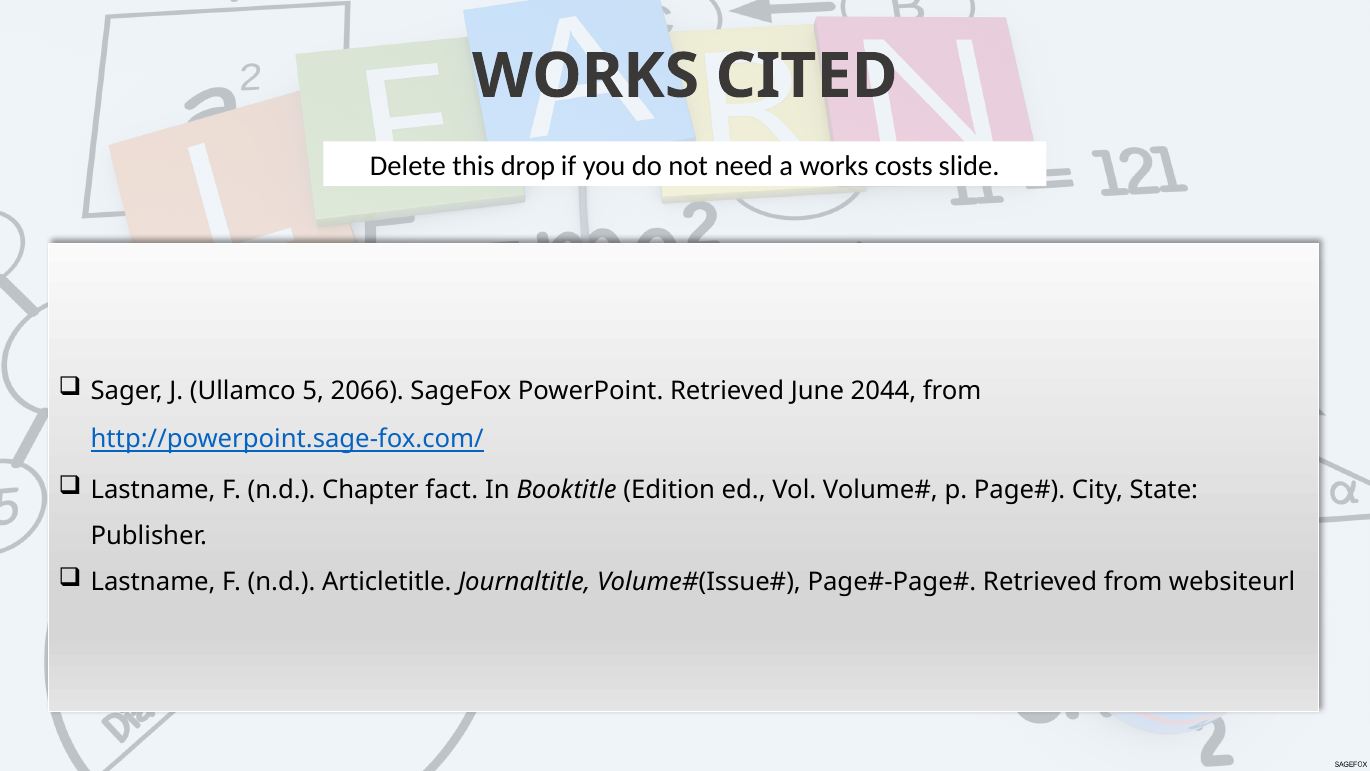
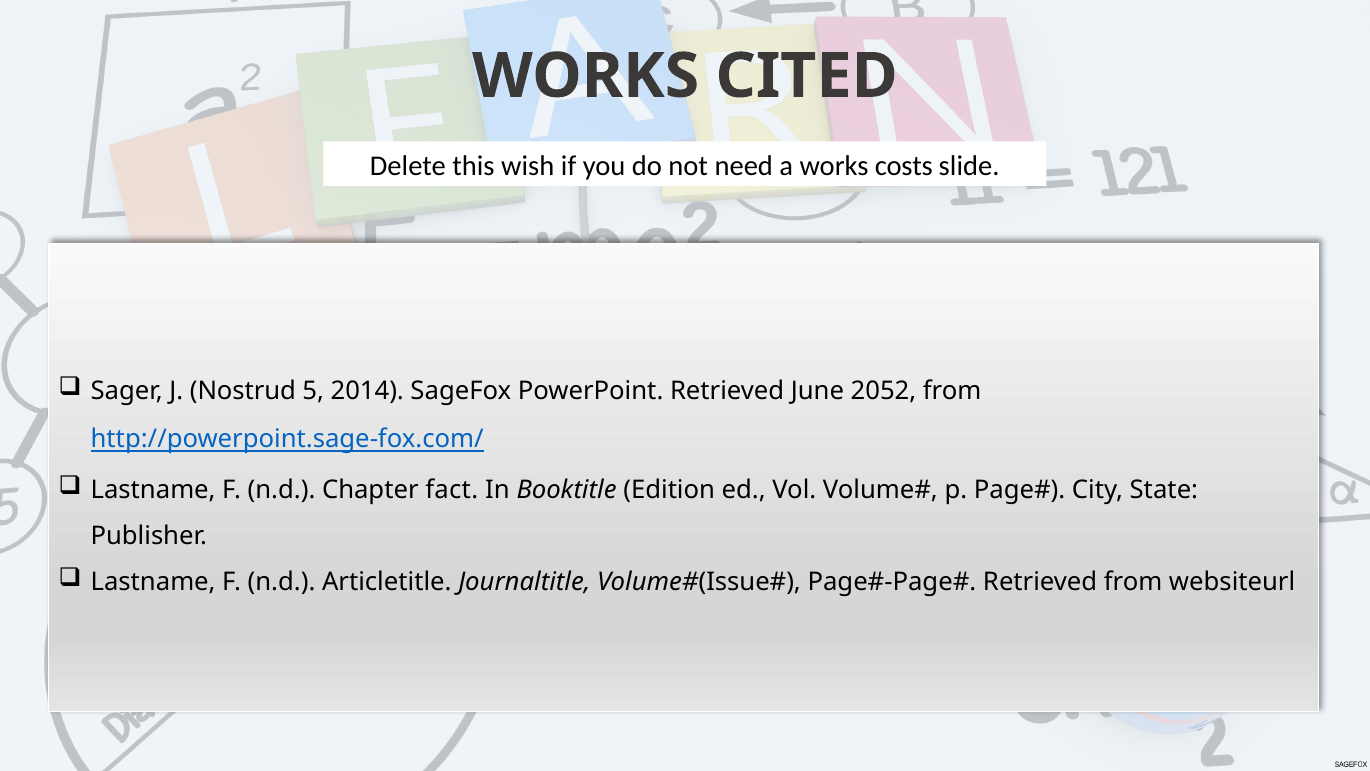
drop: drop -> wish
Ullamco: Ullamco -> Nostrud
2066: 2066 -> 2014
2044: 2044 -> 2052
